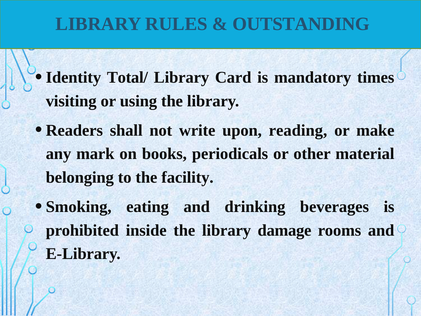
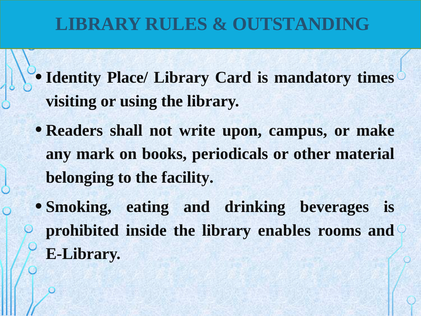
Total/: Total/ -> Place/
reading: reading -> campus
damage: damage -> enables
